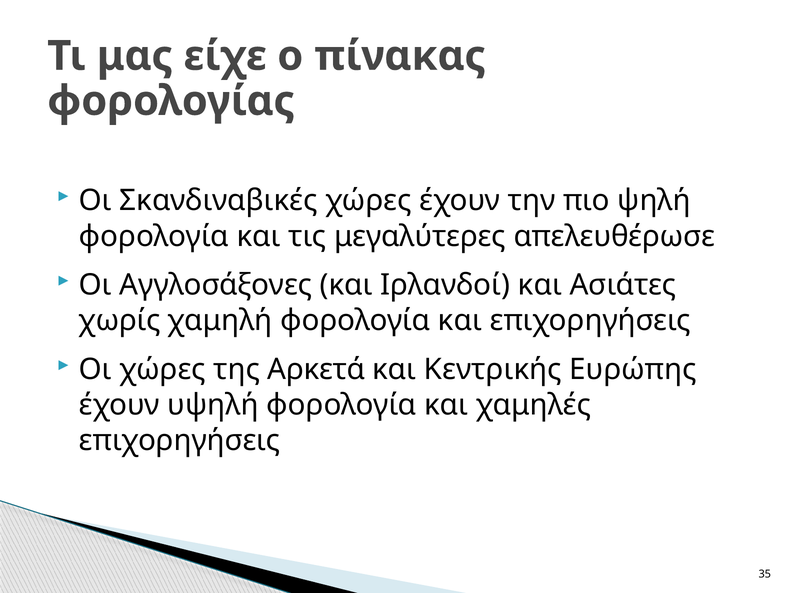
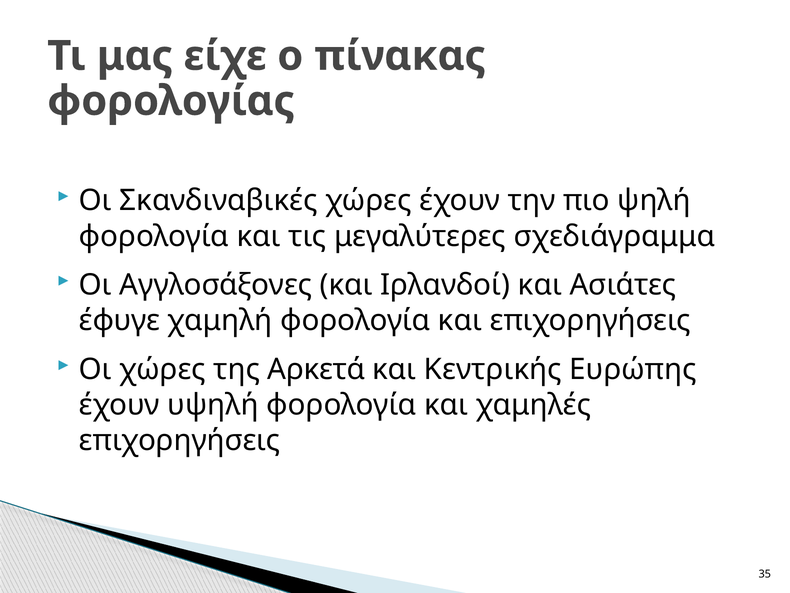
απελευθέρωσε: απελευθέρωσε -> σχεδιάγραμμα
χωρίς: χωρίς -> έφυγε
